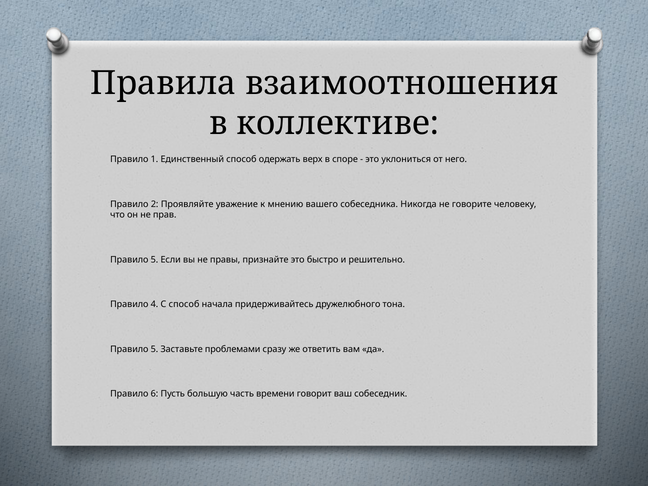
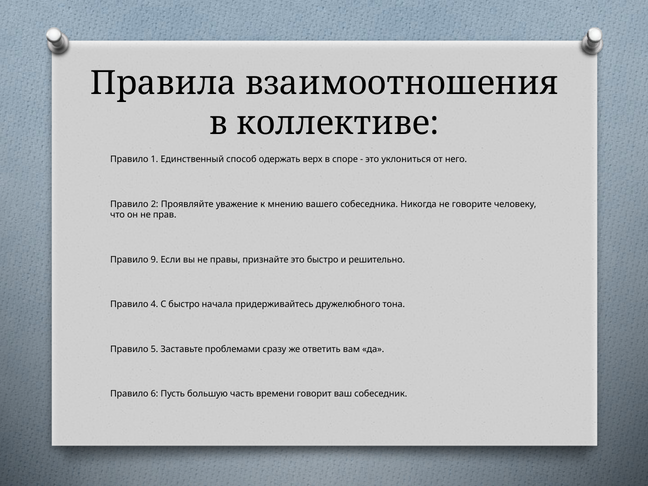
5 at (154, 260): 5 -> 9
С способ: способ -> быстро
